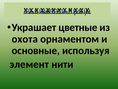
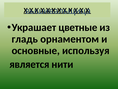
охота: охота -> гладь
элемент: элемент -> является
